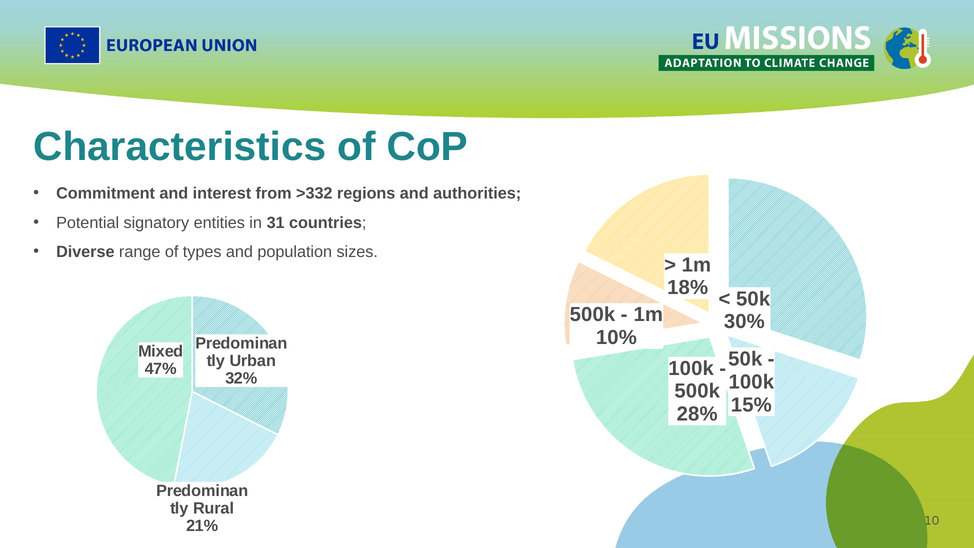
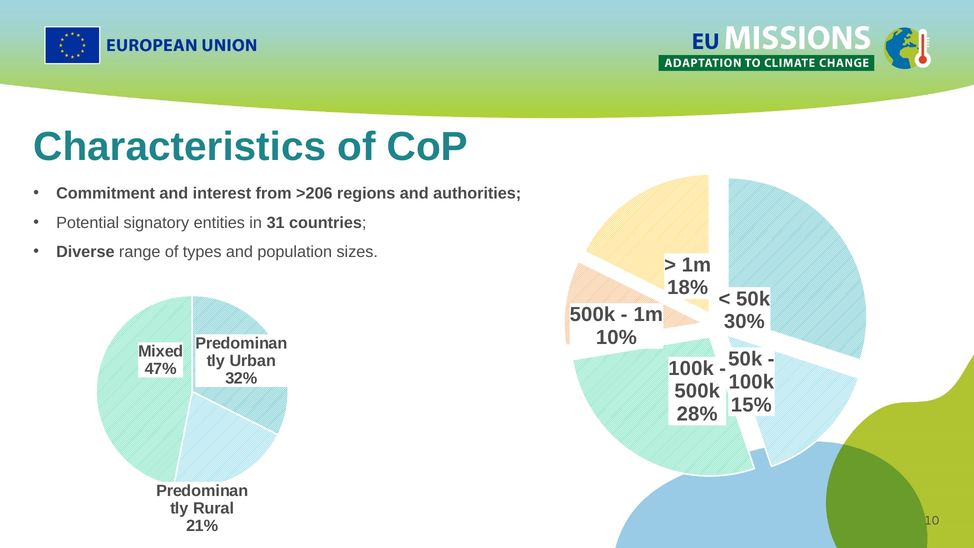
>332: >332 -> >206
